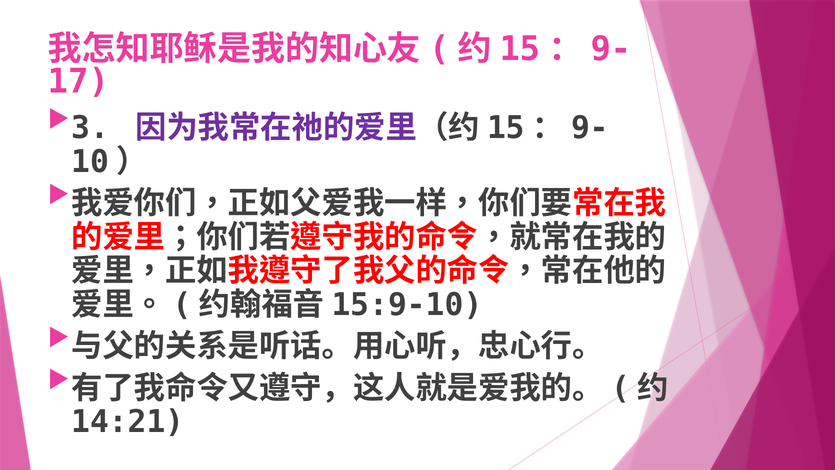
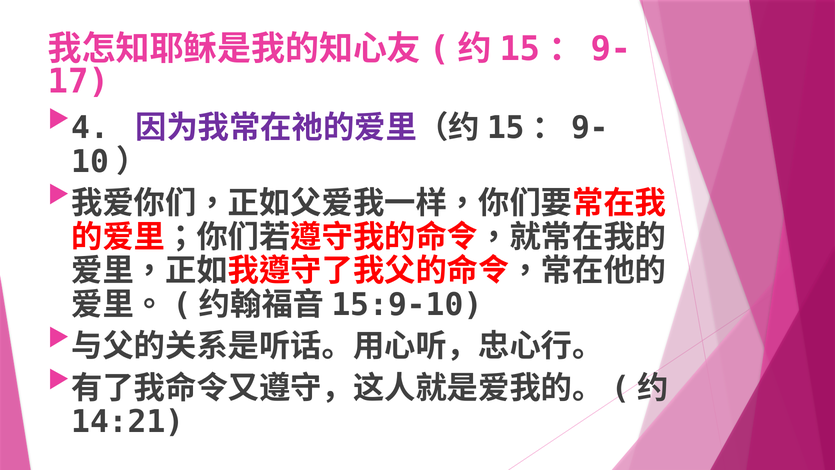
3: 3 -> 4
